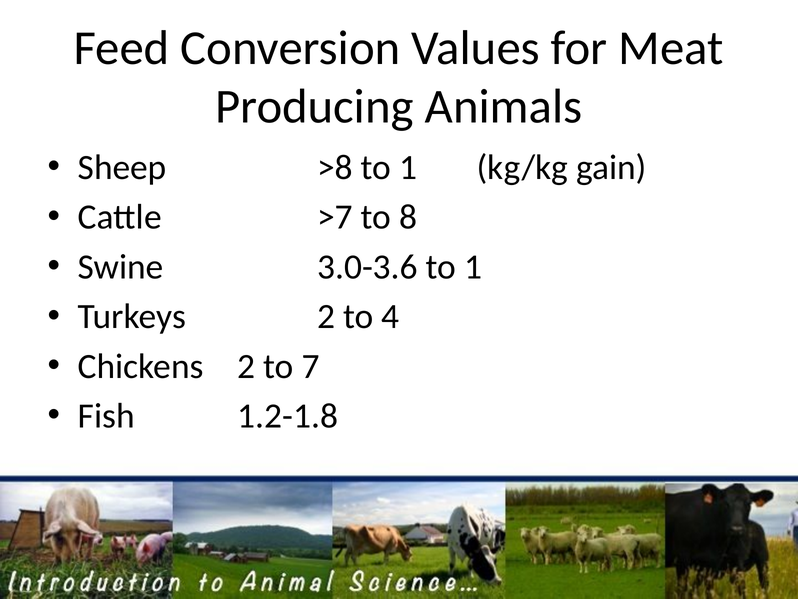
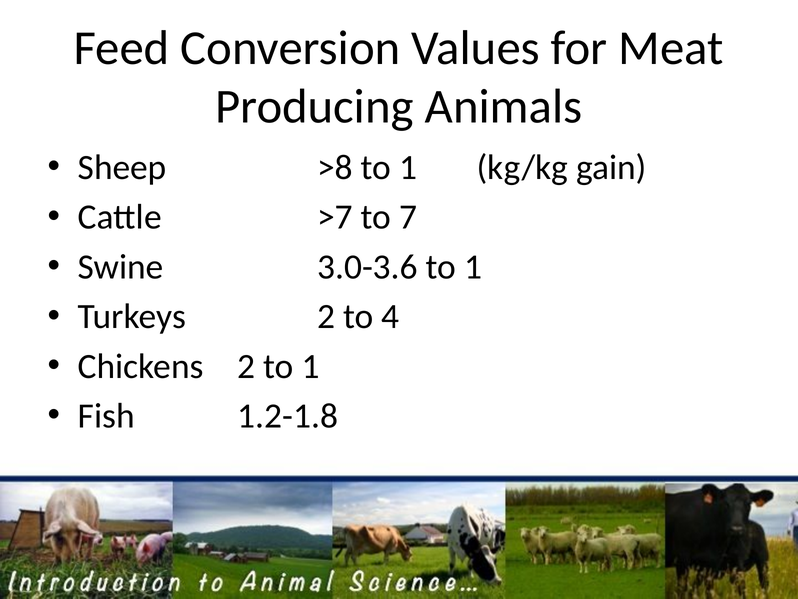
8: 8 -> 7
2 to 7: 7 -> 1
